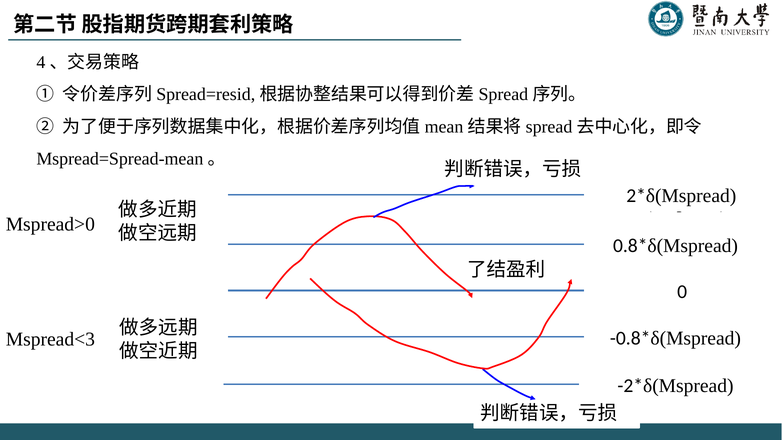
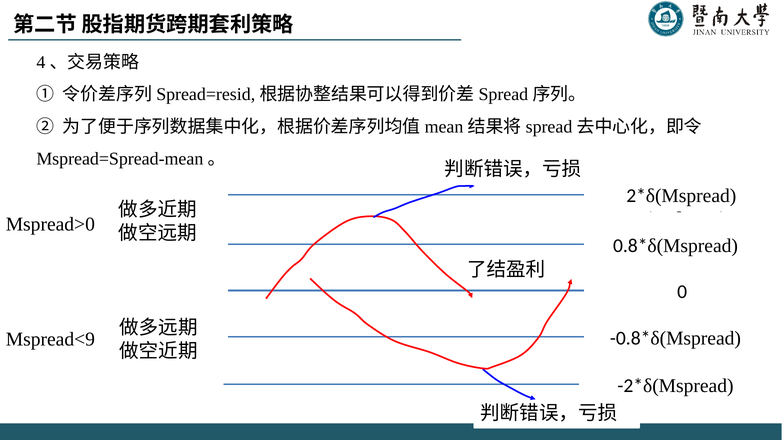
Mspread<3: Mspread<3 -> Mspread<9
